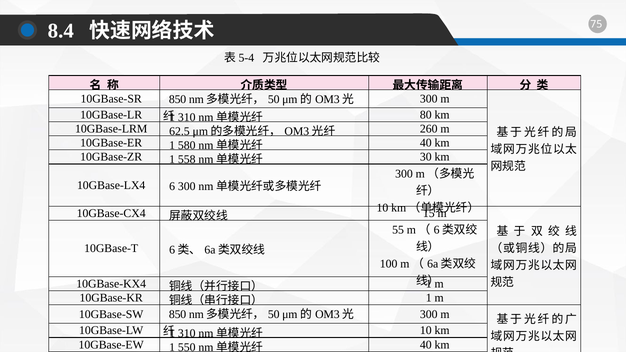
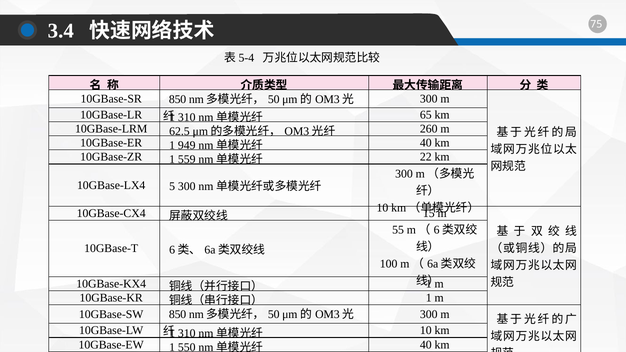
8.4: 8.4 -> 3.4
80 at (426, 115): 80 -> 65
580: 580 -> 949
558: 558 -> 559
30: 30 -> 22
6: 6 -> 5
